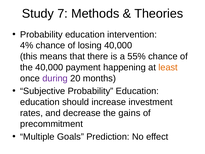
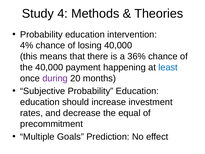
7: 7 -> 4
55%: 55% -> 36%
least colour: orange -> blue
gains: gains -> equal
